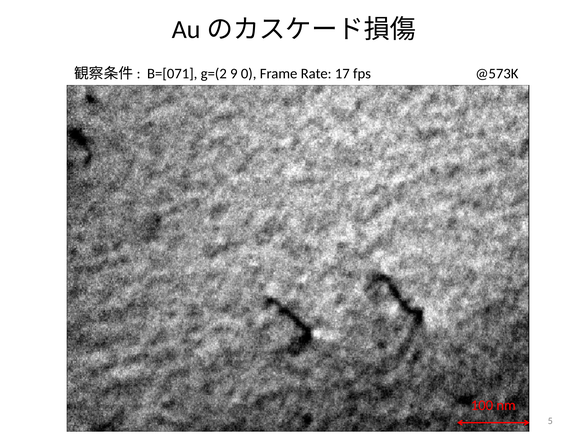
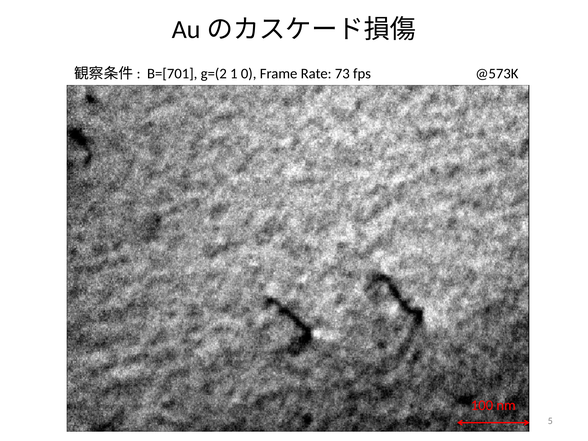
B=[071: B=[071 -> B=[701
9: 9 -> 1
17: 17 -> 73
